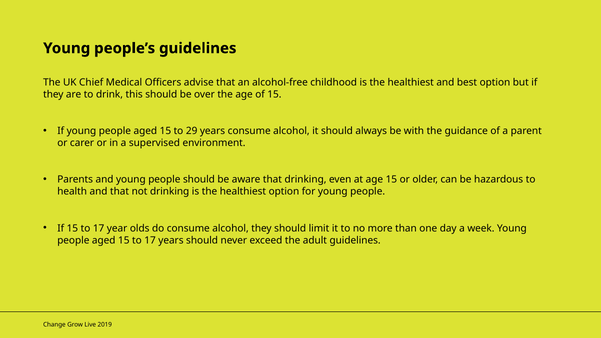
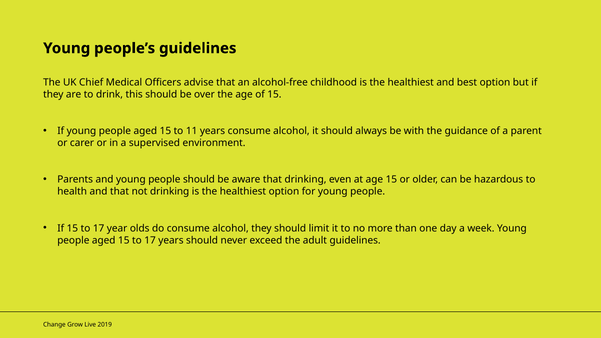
29: 29 -> 11
